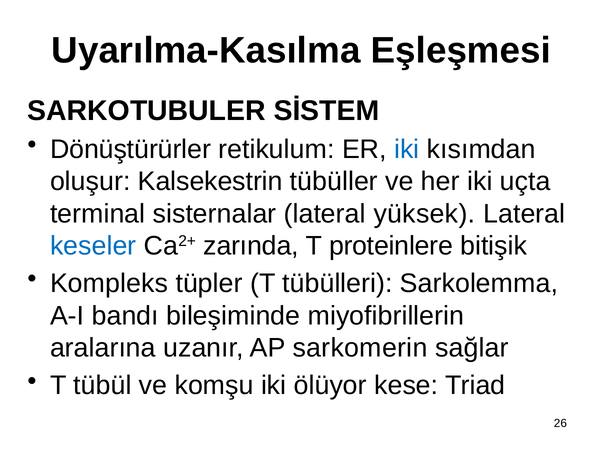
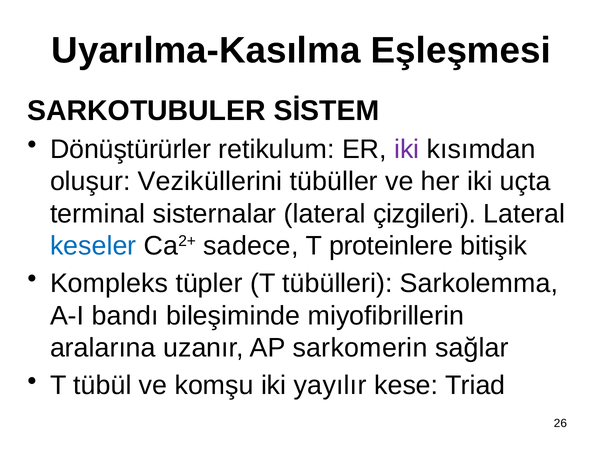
iki at (407, 149) colour: blue -> purple
Kalsekestrin: Kalsekestrin -> Veziküllerini
yüksek: yüksek -> çizgileri
zarında: zarında -> sadece
ölüyor: ölüyor -> yayılır
